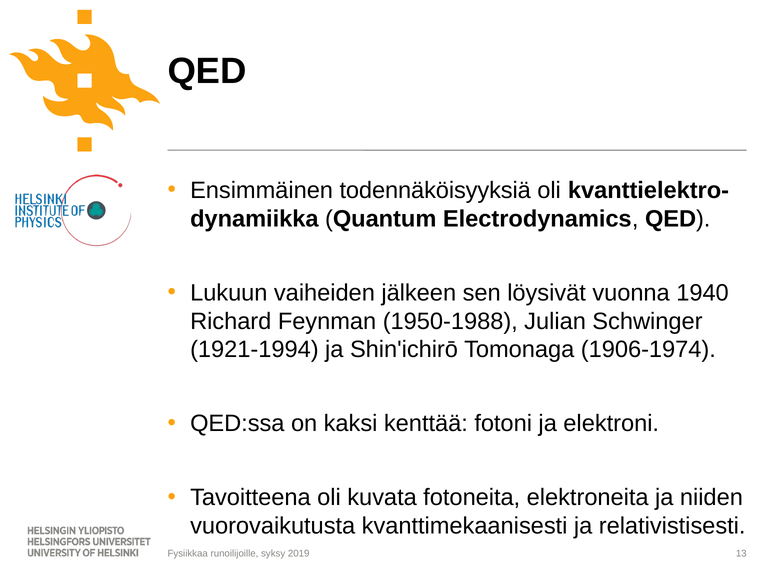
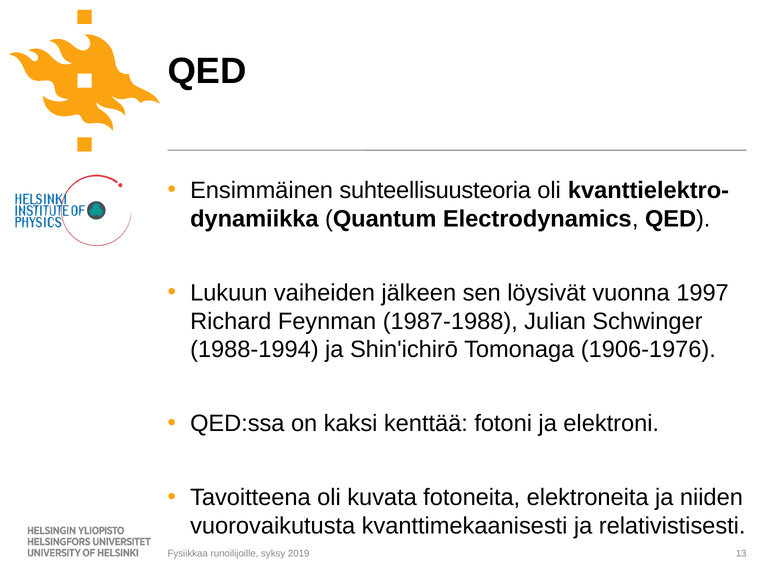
todennäköisyyksiä: todennäköisyyksiä -> suhteellisuusteoria
1940: 1940 -> 1997
1950-1988: 1950-1988 -> 1987-1988
1921-1994: 1921-1994 -> 1988-1994
1906-1974: 1906-1974 -> 1906-1976
